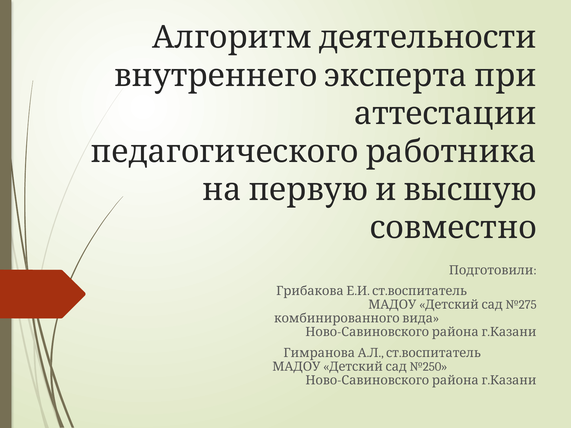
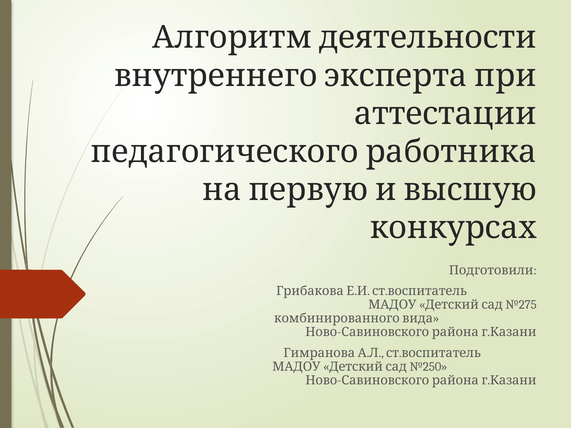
совместно: совместно -> конкурсах
